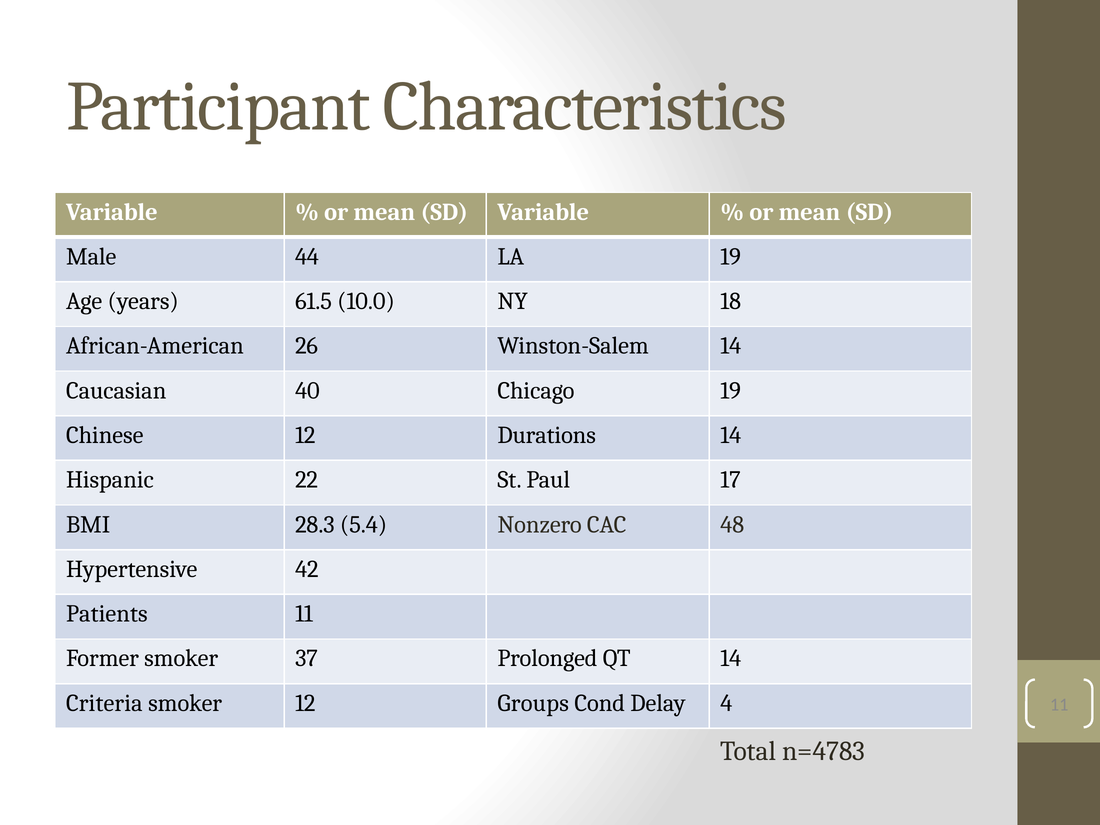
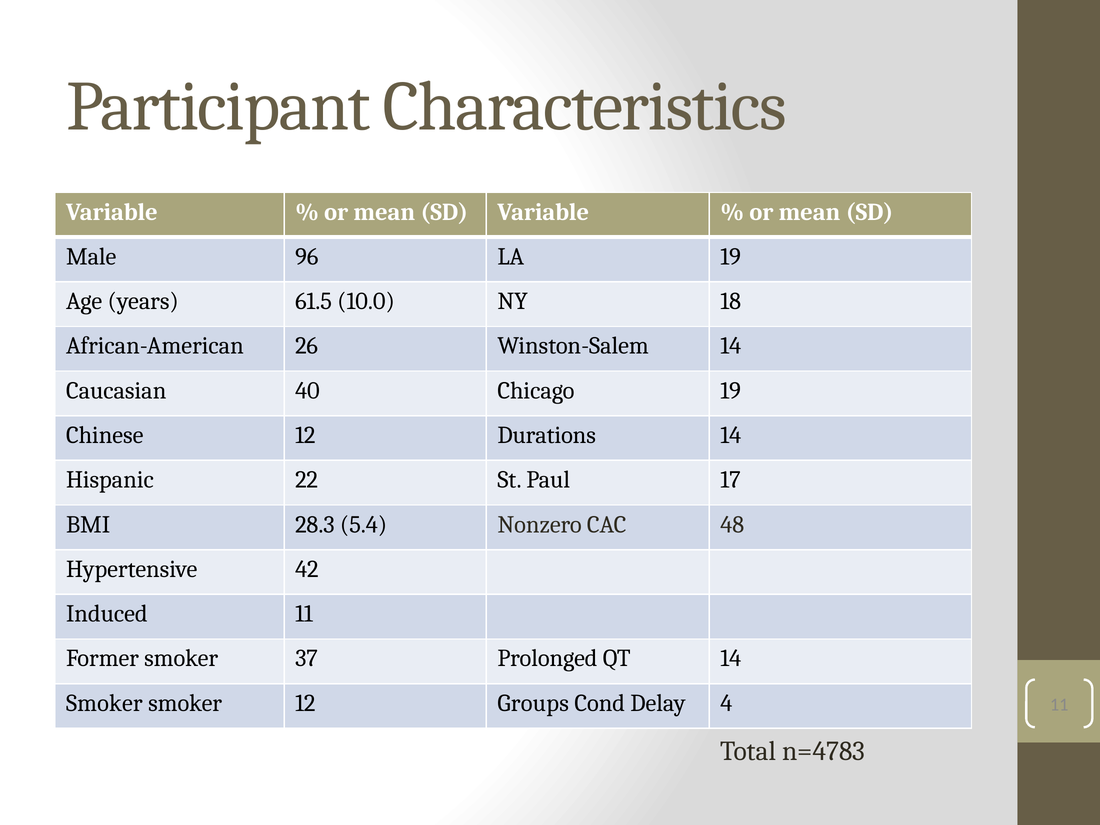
44: 44 -> 96
Patients: Patients -> Induced
Criteria at (104, 703): Criteria -> Smoker
